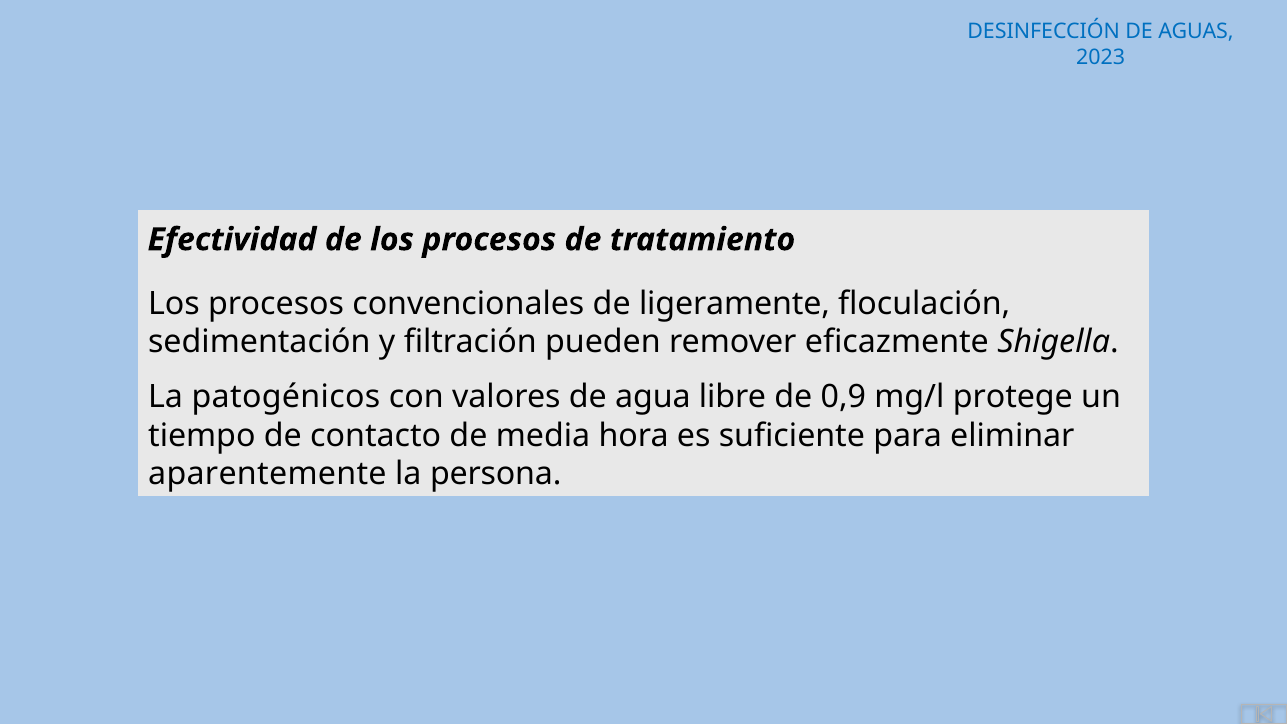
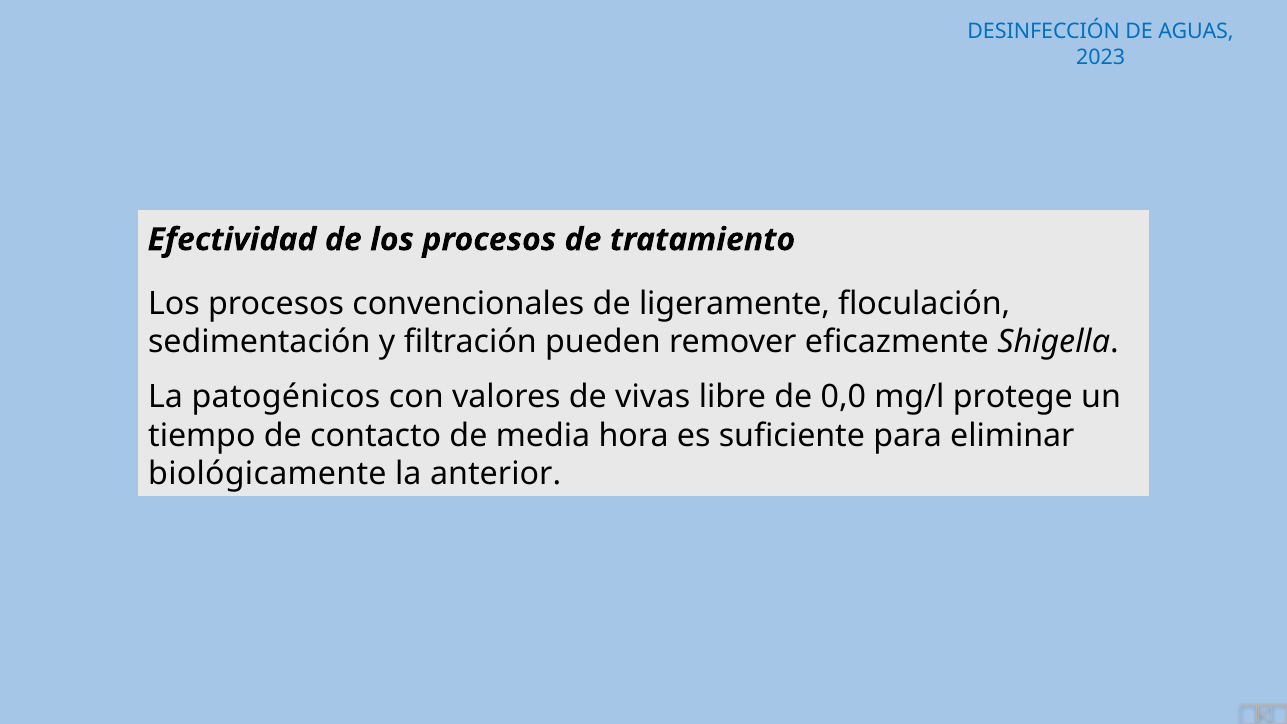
agua: agua -> vivas
0,9: 0,9 -> 0,0
aparentemente: aparentemente -> biológicamente
persona: persona -> anterior
